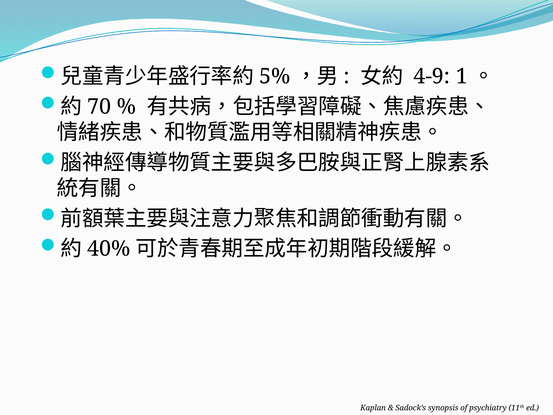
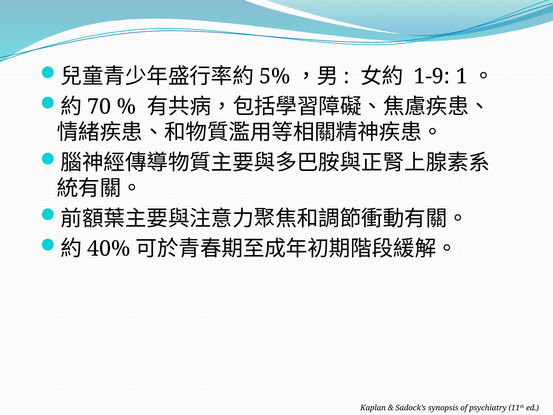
4-9: 4-9 -> 1-9
